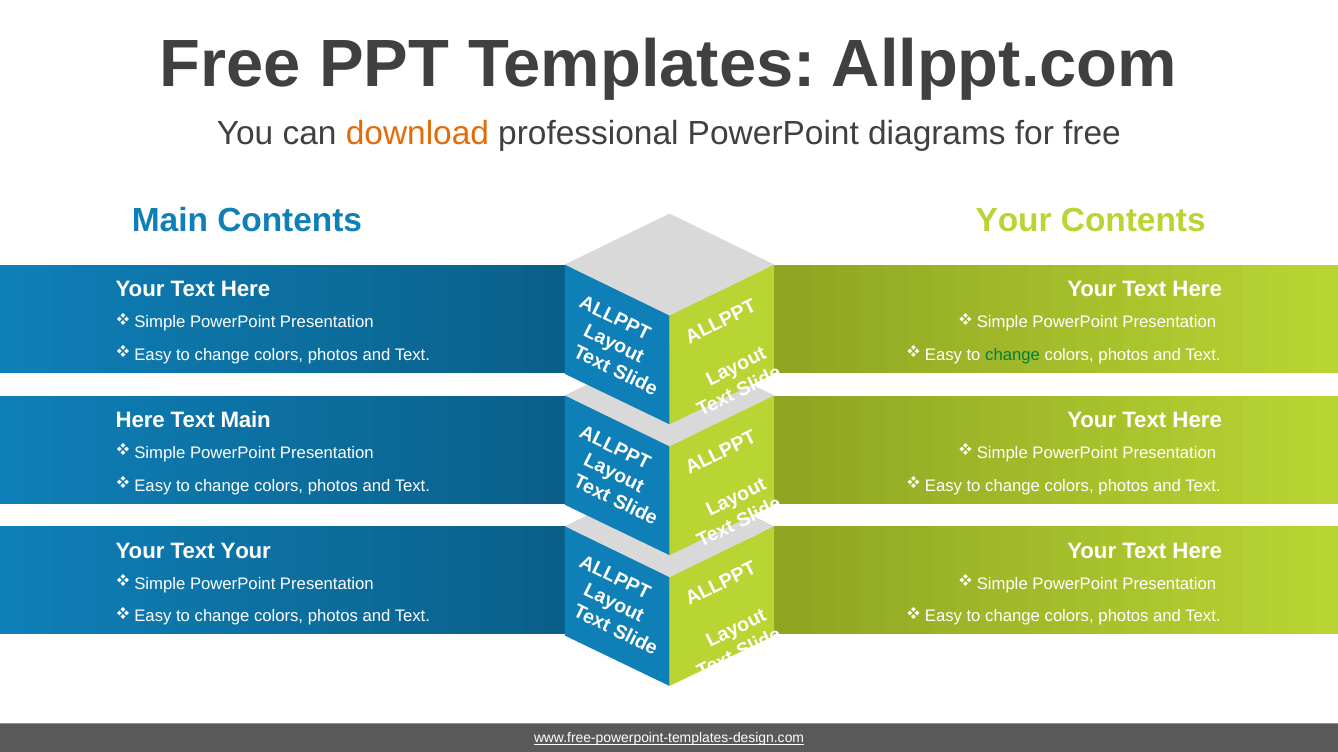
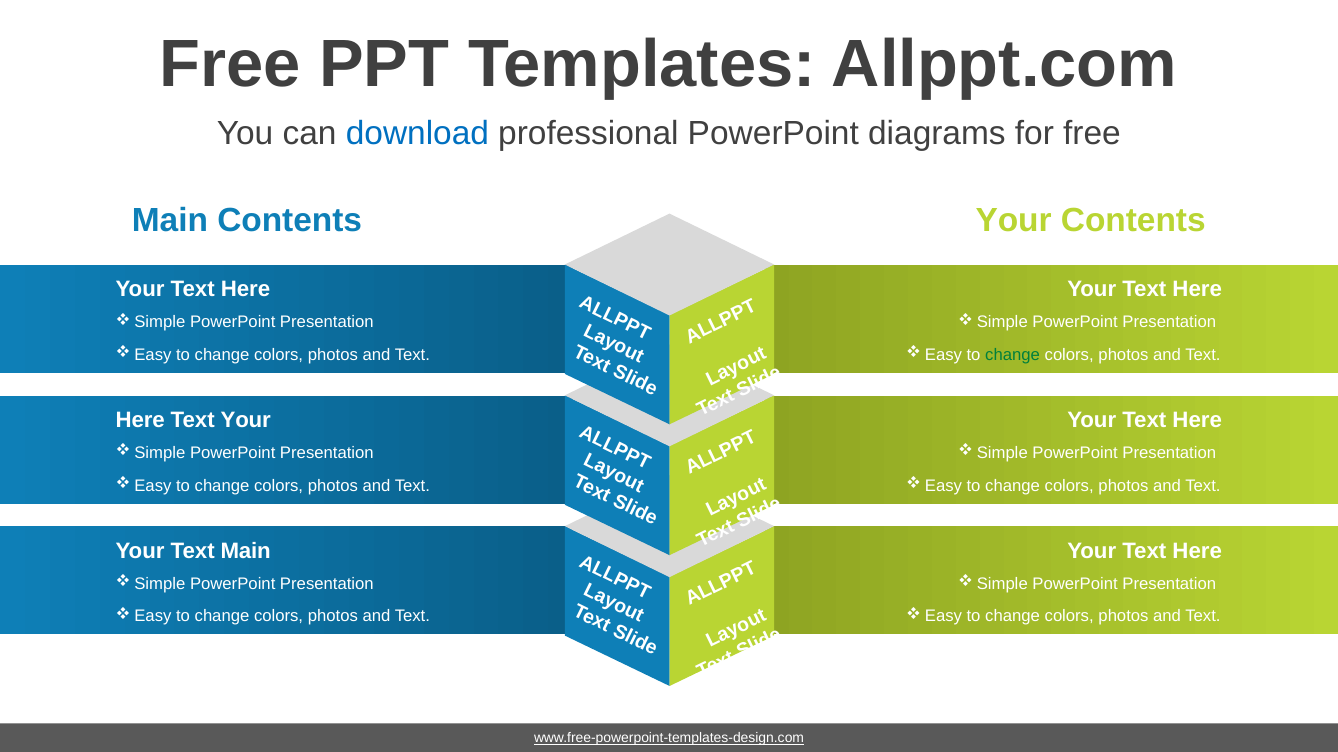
download colour: orange -> blue
Text Main: Main -> Your
Text Your: Your -> Main
